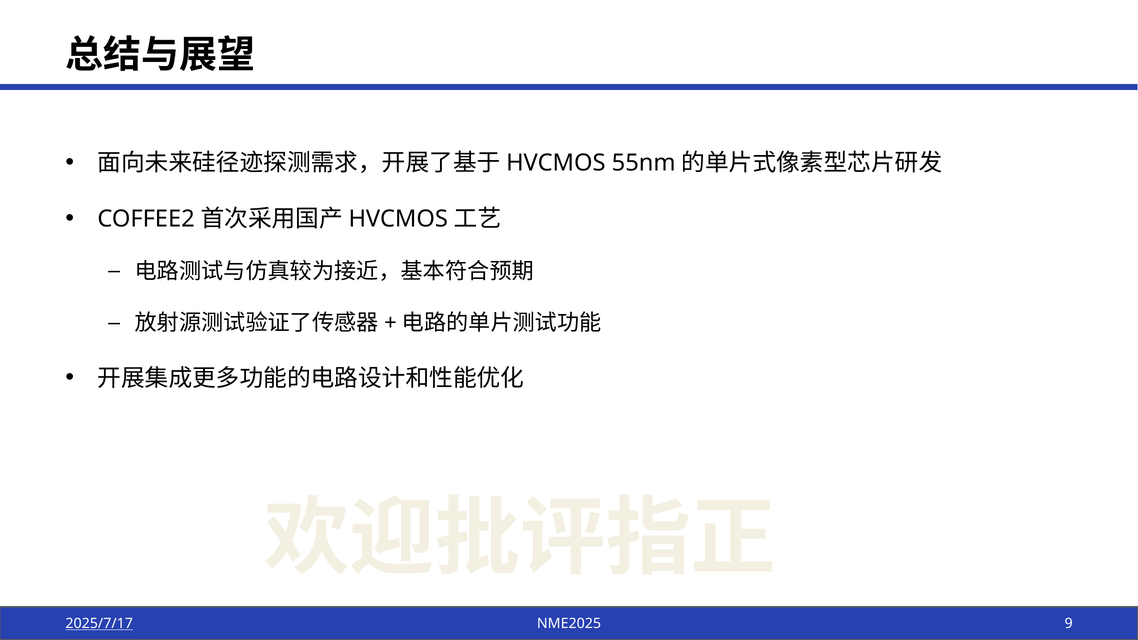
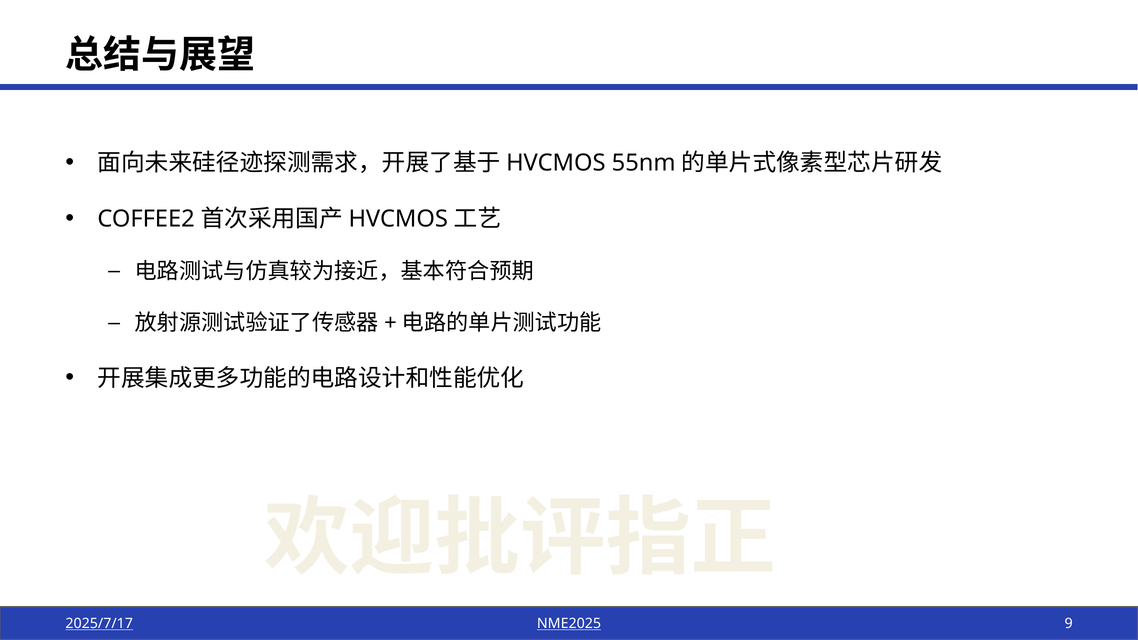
NME2025 underline: none -> present
